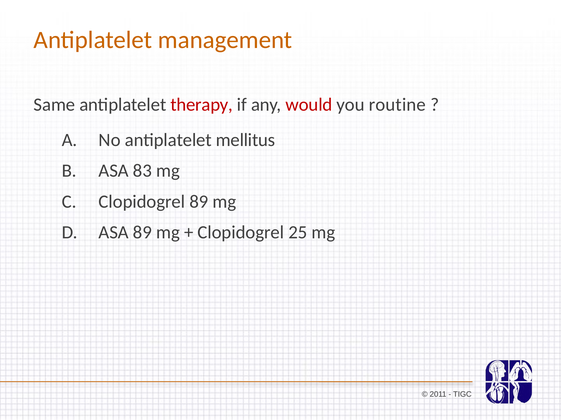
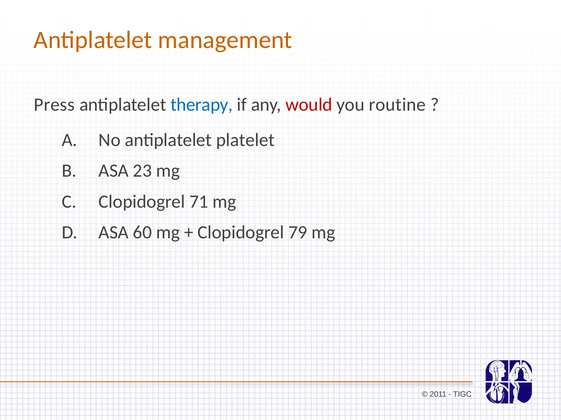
Same: Same -> Press
therapy colour: red -> blue
mellitus: mellitus -> platelet
83: 83 -> 23
Clopidogrel 89: 89 -> 71
ASA 89: 89 -> 60
25: 25 -> 79
